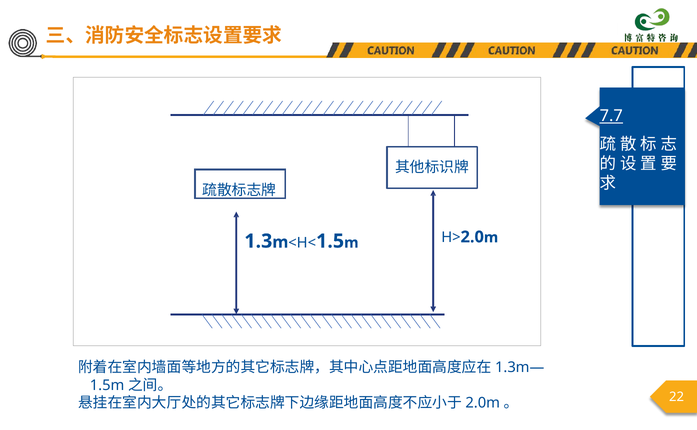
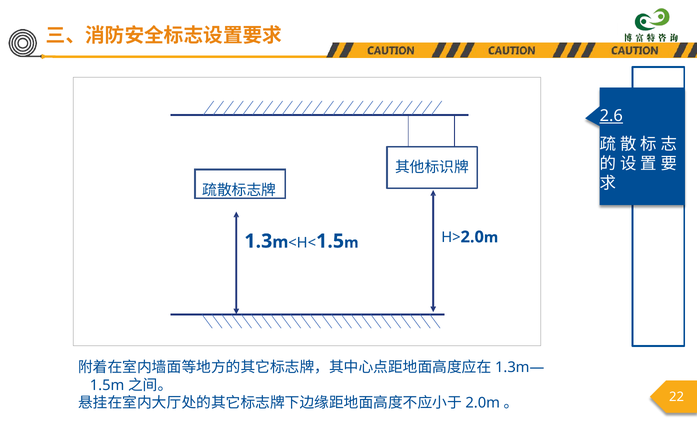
7.7: 7.7 -> 2.6
